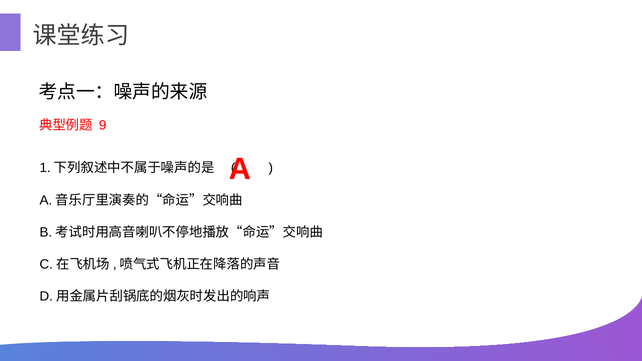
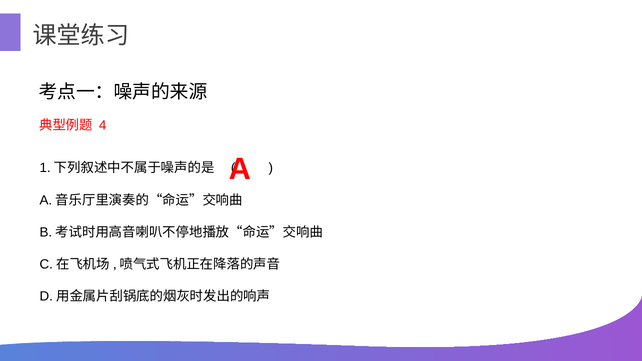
9: 9 -> 4
